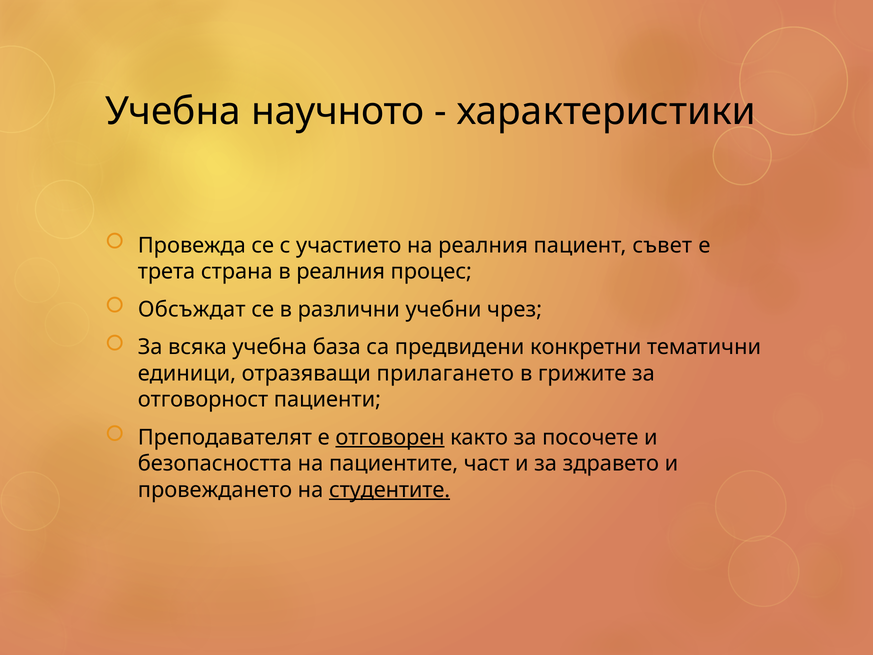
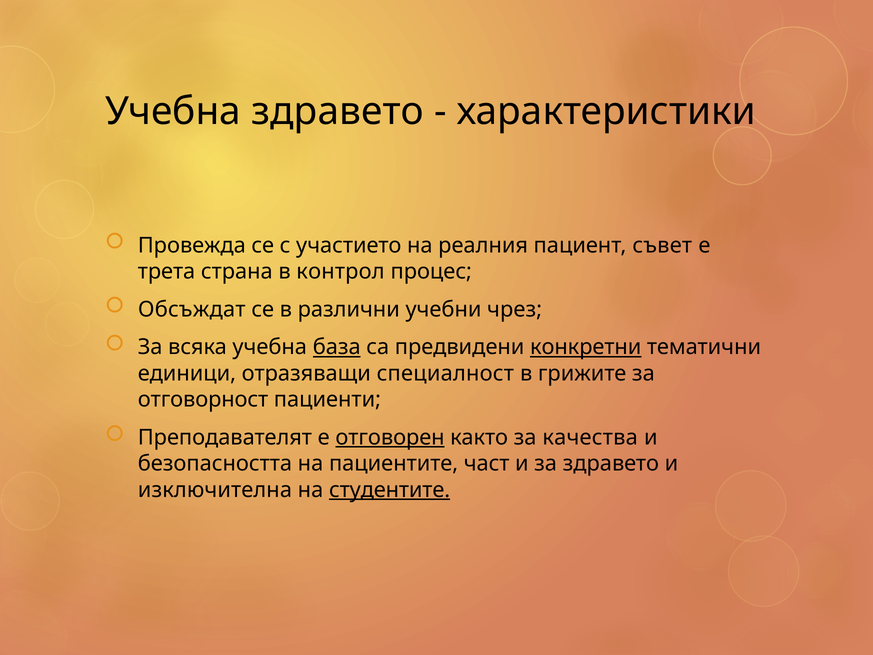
Учебна научното: научното -> здравето
в реалния: реалния -> контрол
база underline: none -> present
конкретни underline: none -> present
прилагането: прилагането -> специалност
посочете: посочете -> качества
провеждането: провеждането -> изключителна
